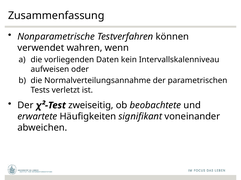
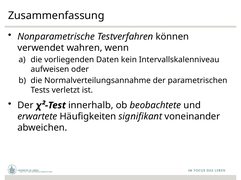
zweiseitig: zweiseitig -> innerhalb
